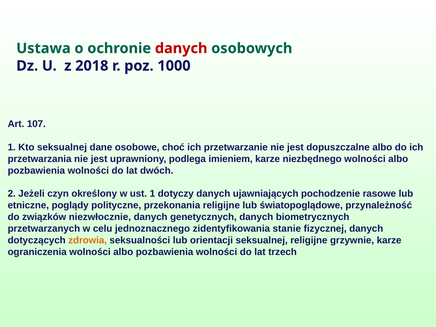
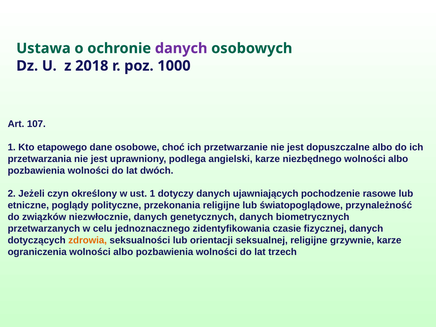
danych at (181, 48) colour: red -> purple
Kto seksualnej: seksualnej -> etapowego
imieniem: imieniem -> angielski
stanie: stanie -> czasie
